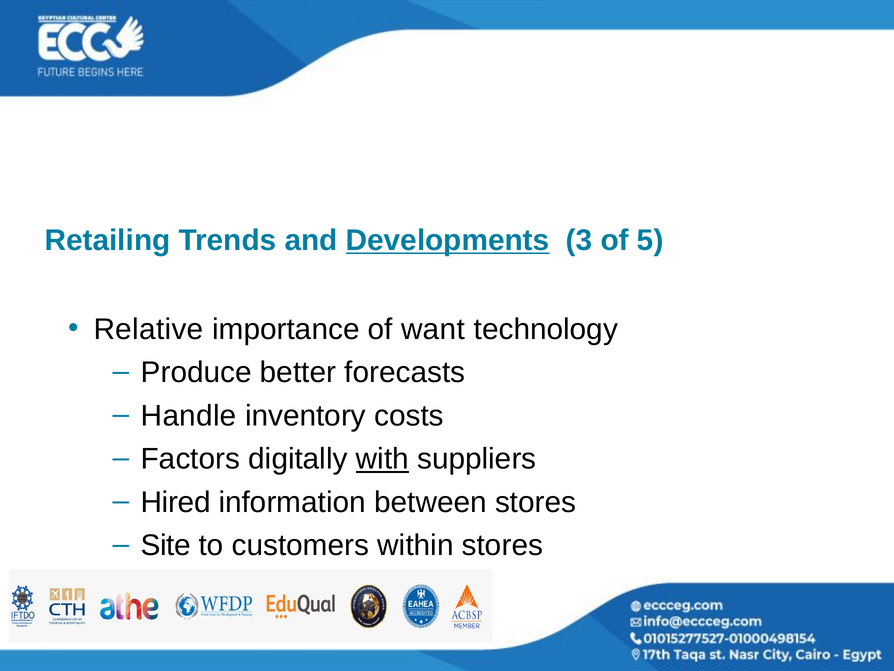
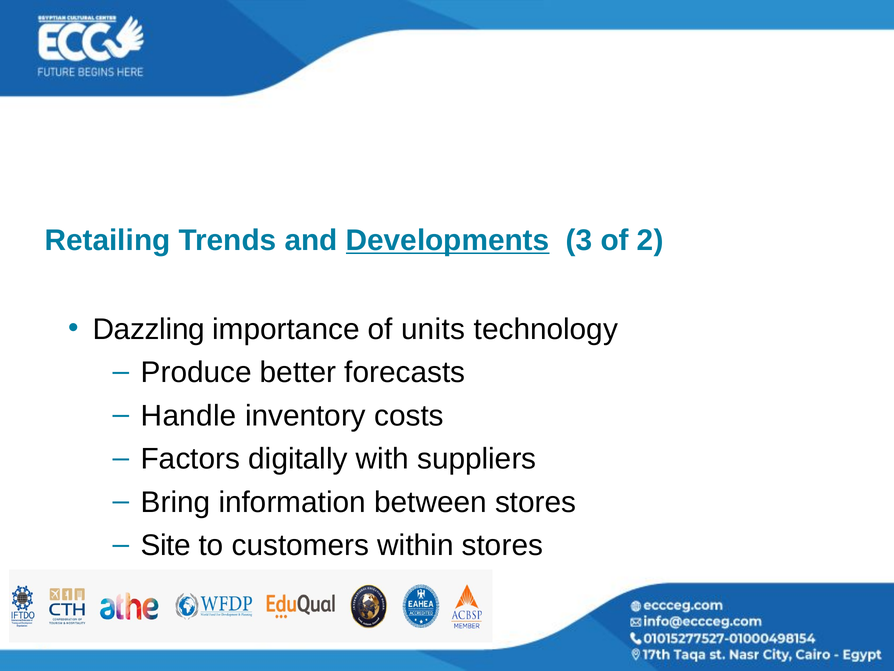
5: 5 -> 2
Relative: Relative -> Dazzling
want: want -> units
with underline: present -> none
Hired: Hired -> Bring
